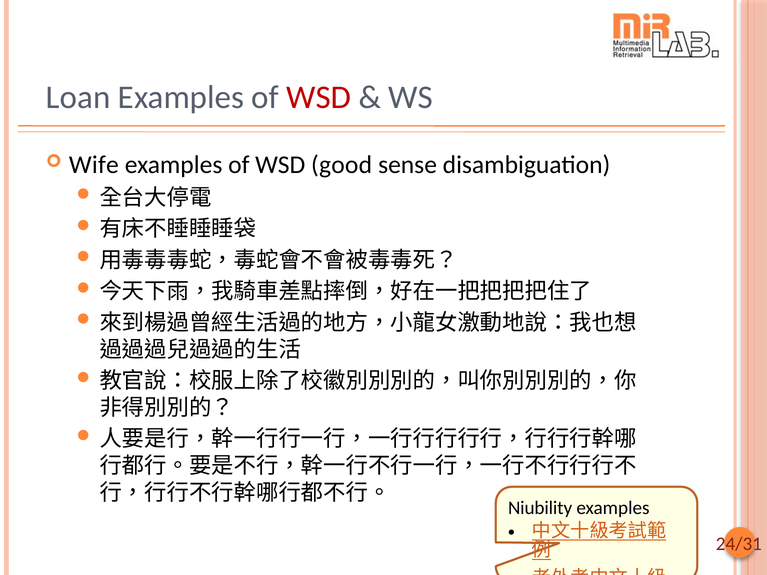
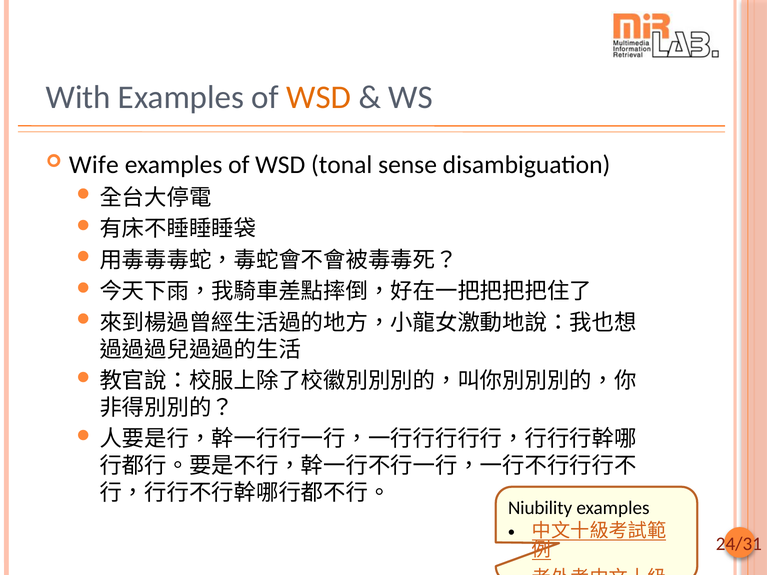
Loan: Loan -> With
WSD at (319, 98) colour: red -> orange
good: good -> tonal
